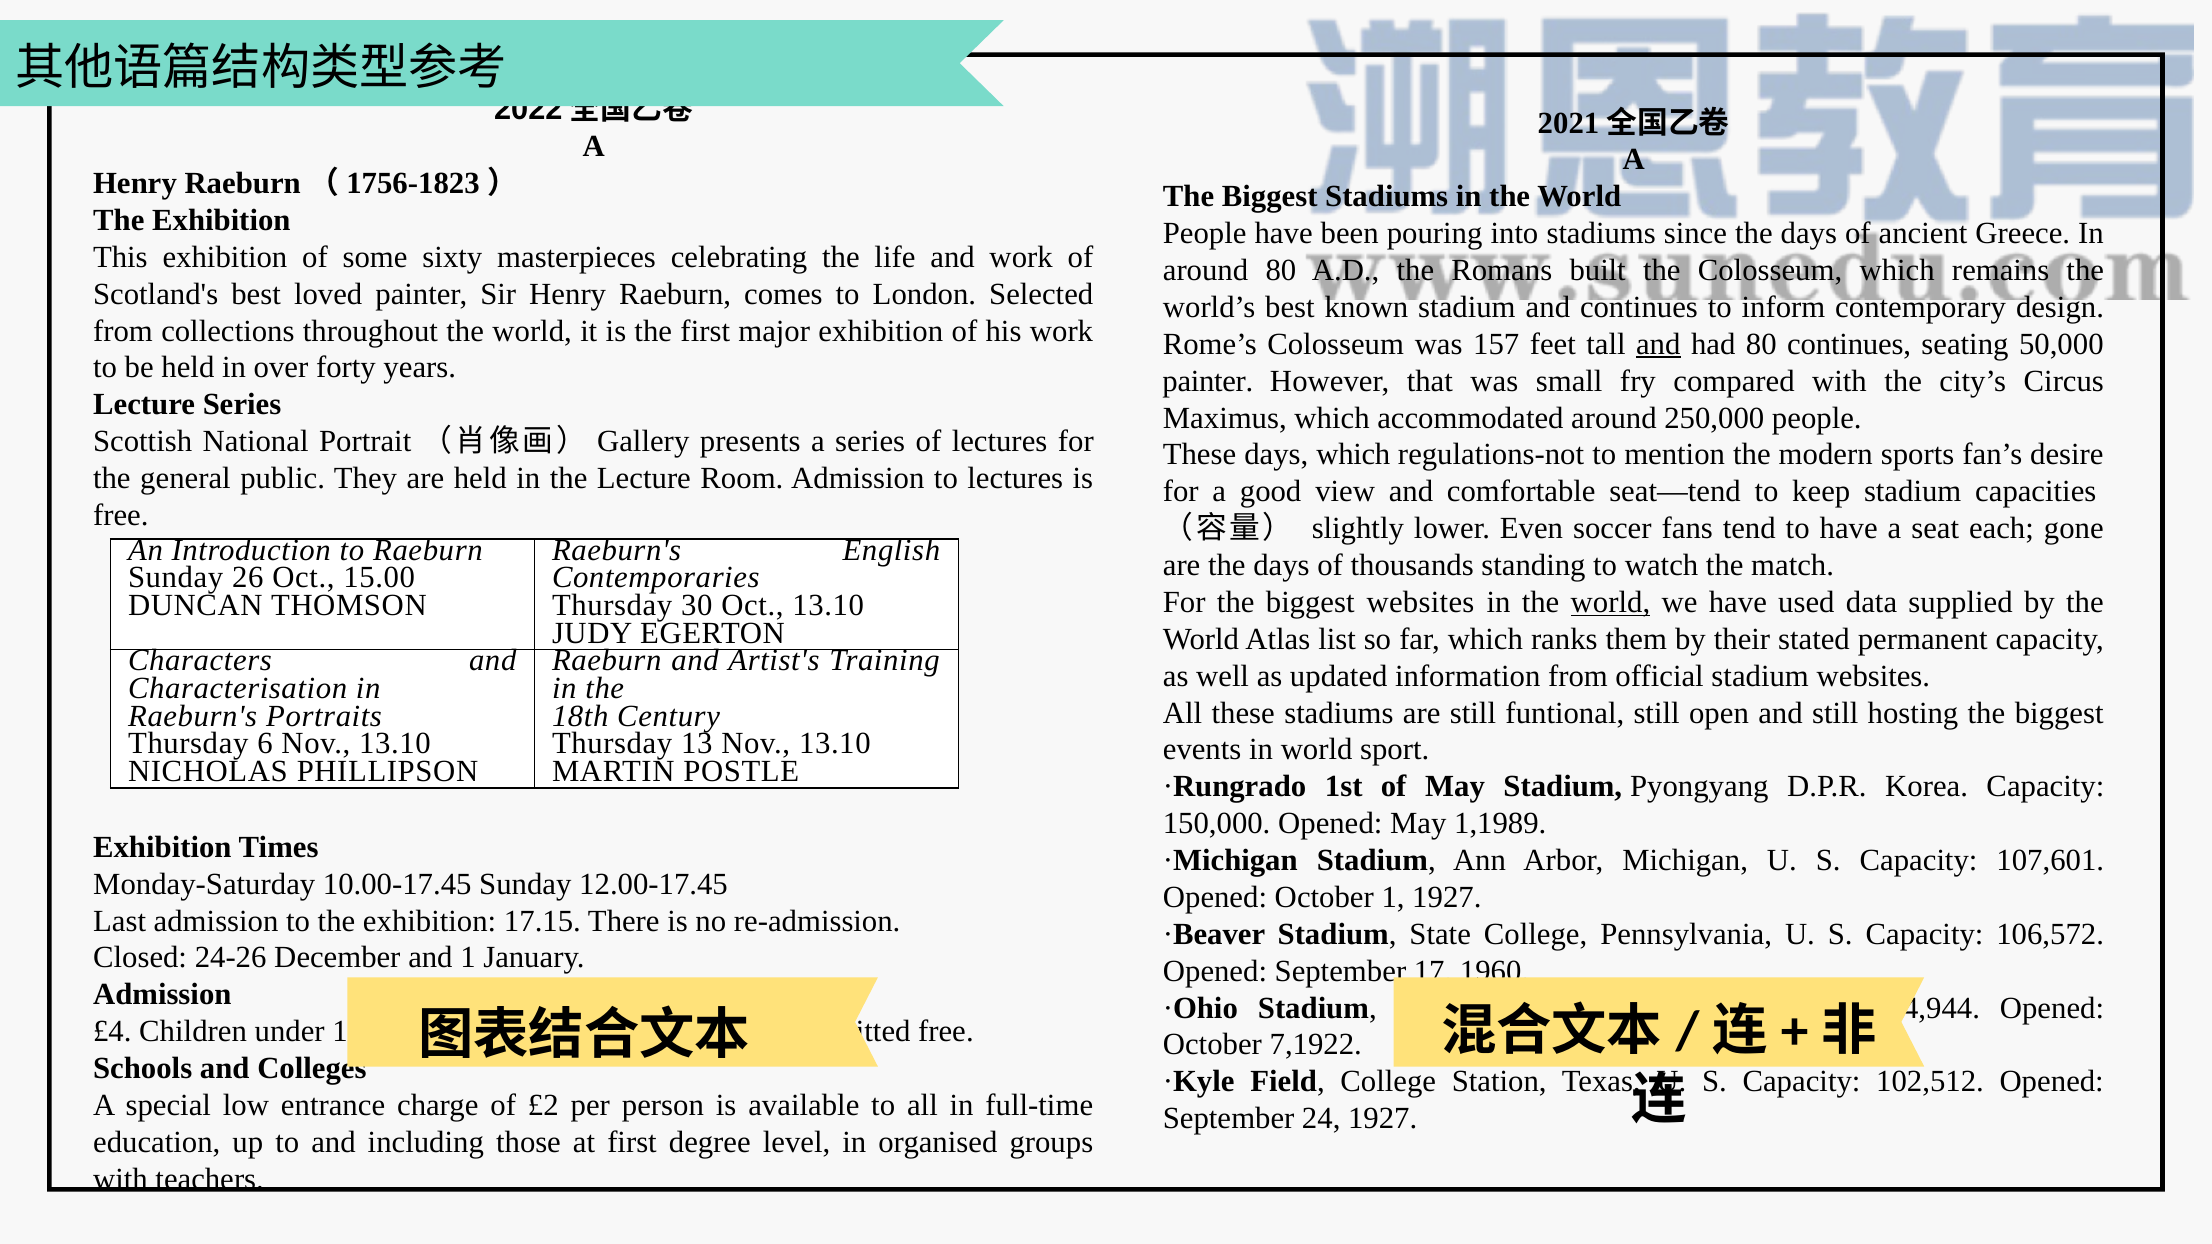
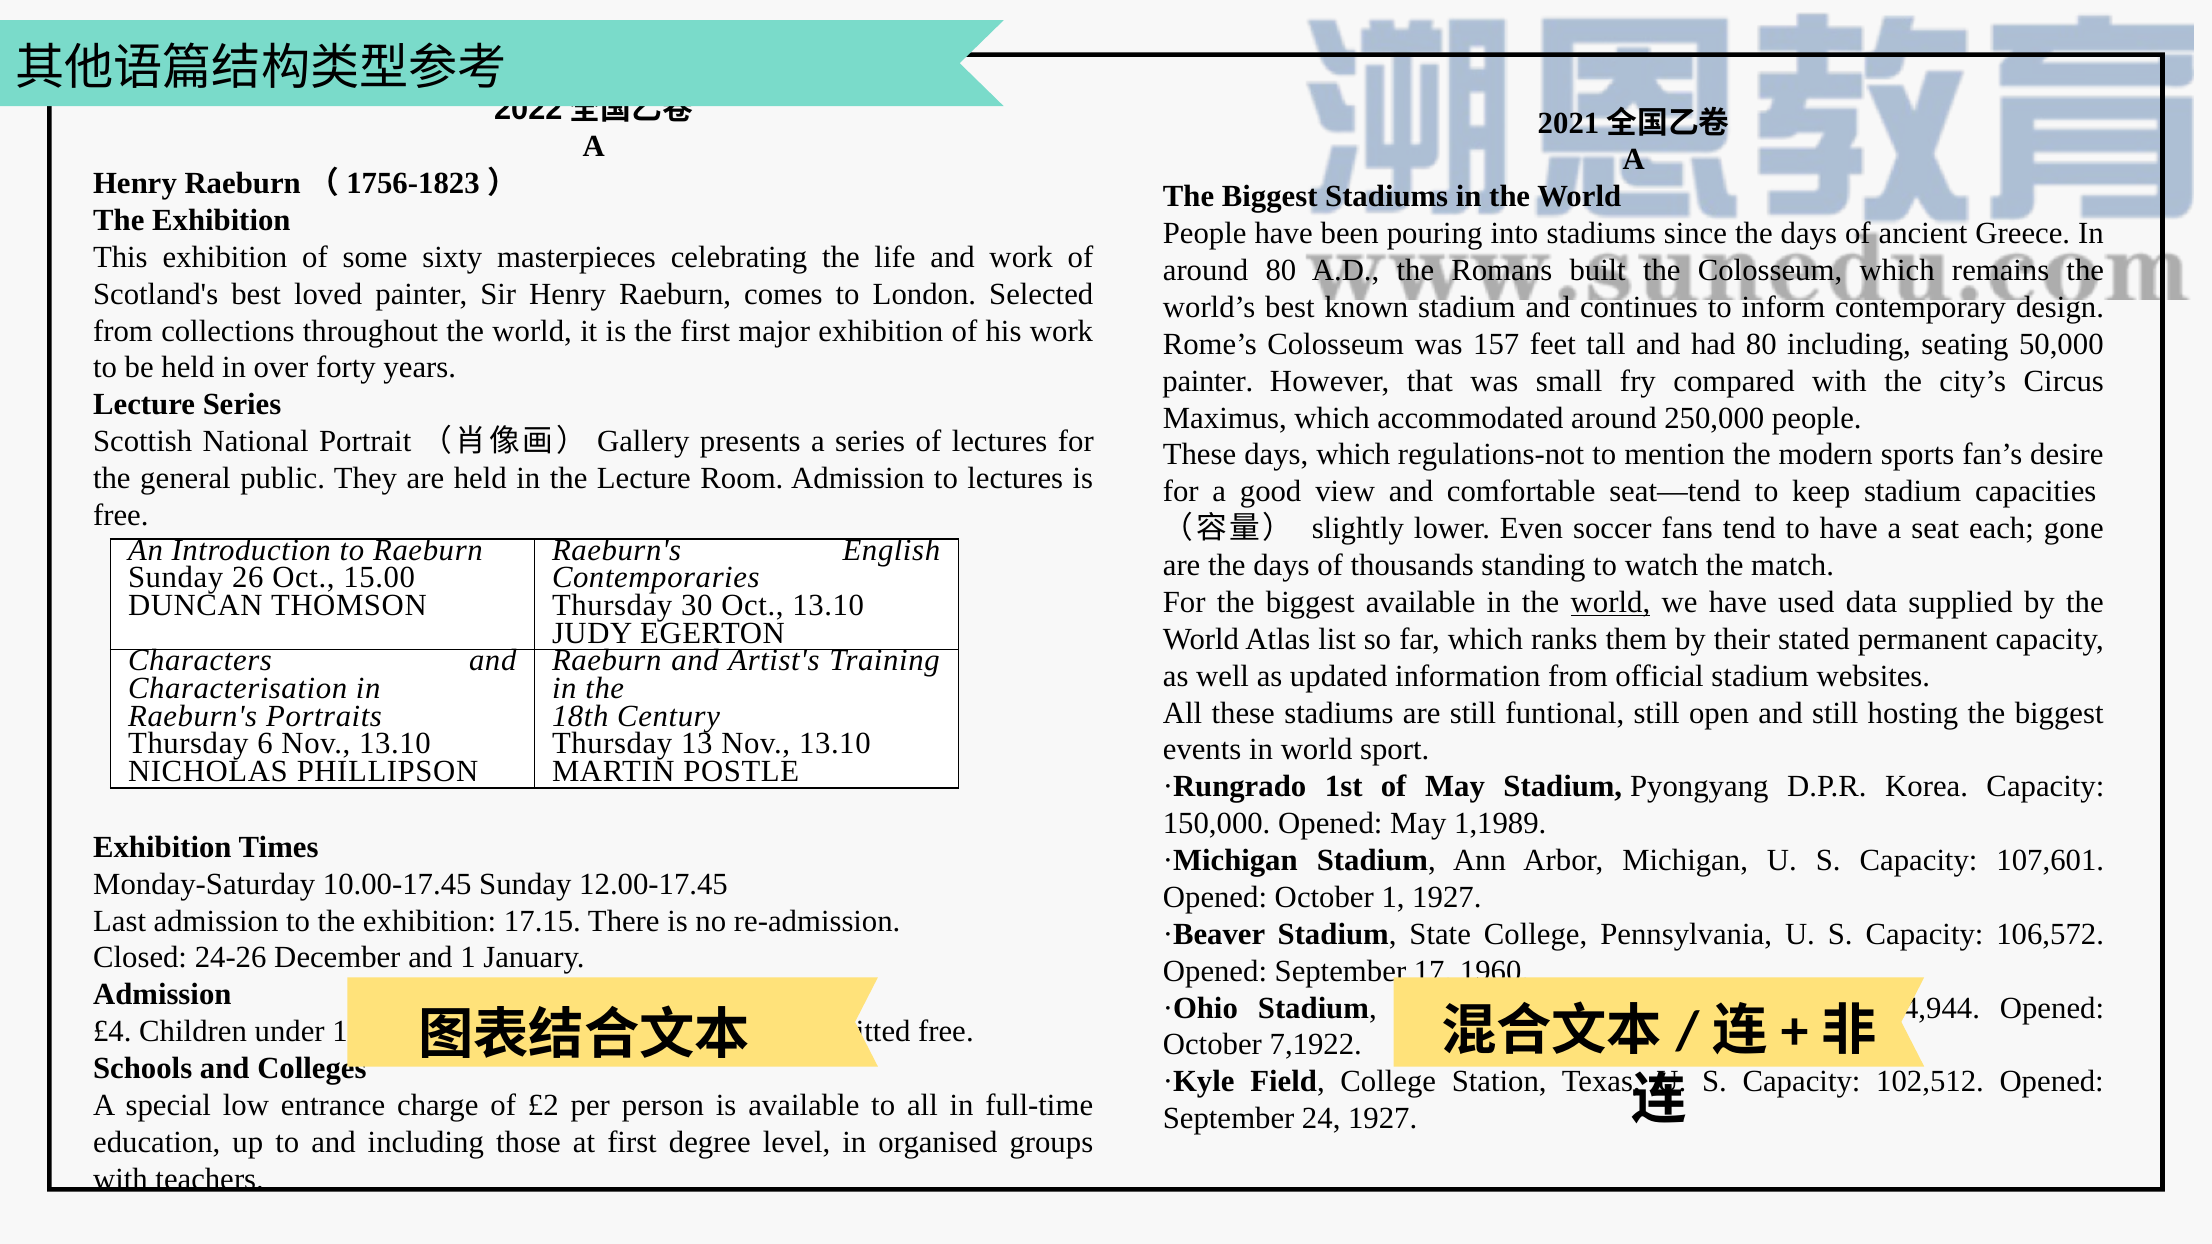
and at (1658, 344) underline: present -> none
80 continues: continues -> including
biggest websites: websites -> available
